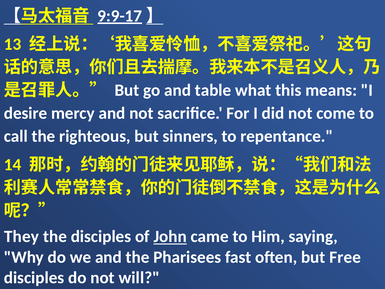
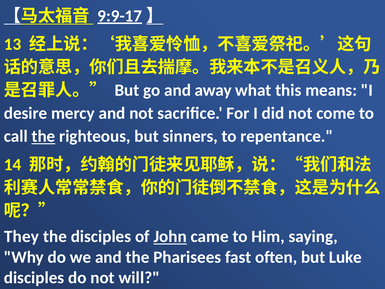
table: table -> away
the at (43, 136) underline: none -> present
Free: Free -> Luke
